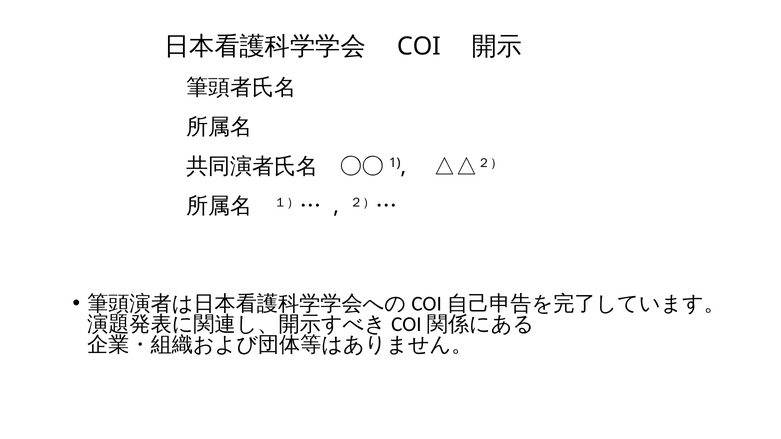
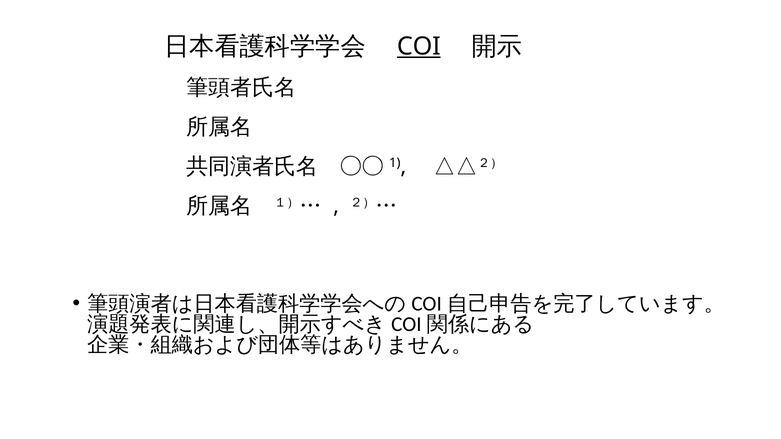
COI underline: none -> present
